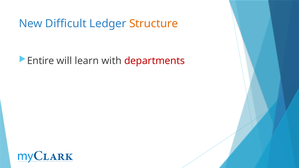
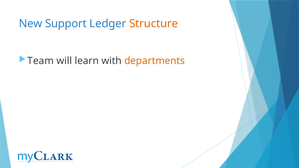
Difficult: Difficult -> Support
Entire: Entire -> Team
departments colour: red -> orange
